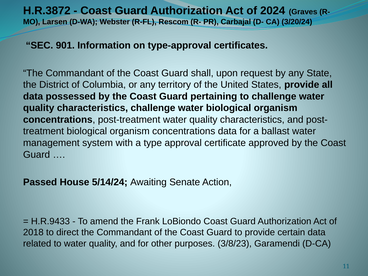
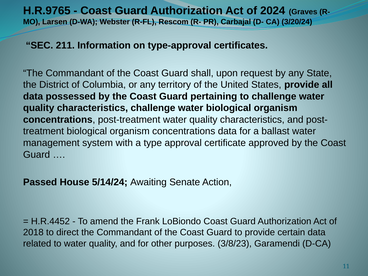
H.R.3872: H.R.3872 -> H.R.9765
901: 901 -> 211
H.R.9433: H.R.9433 -> H.R.4452
